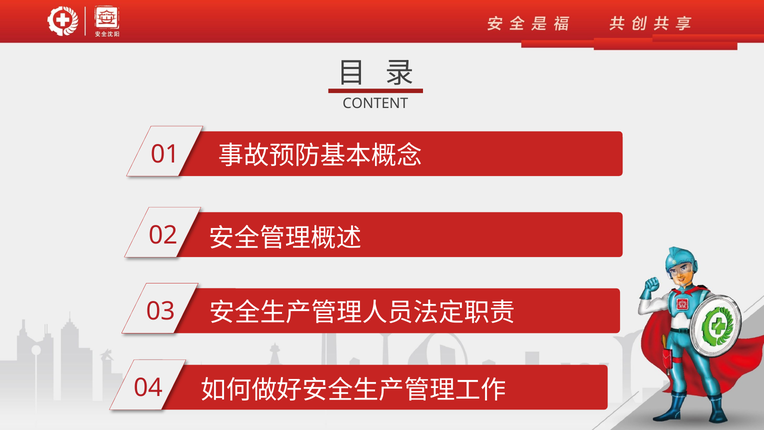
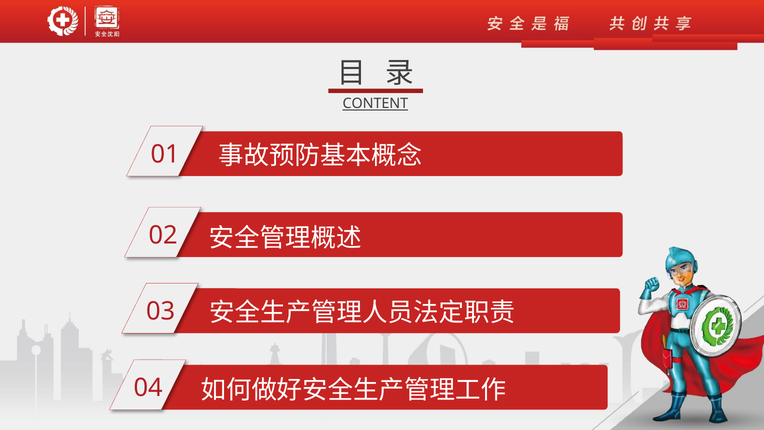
CONTENT underline: none -> present
